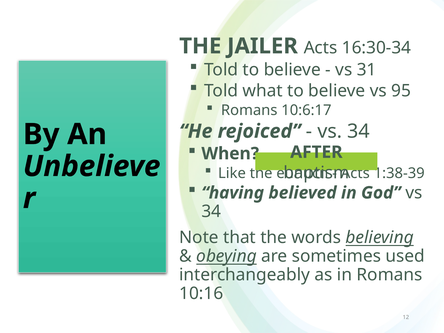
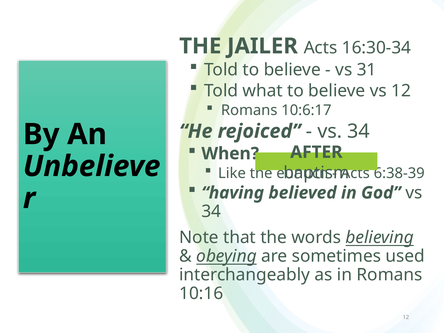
vs 95: 95 -> 12
1:38-39: 1:38-39 -> 6:38-39
